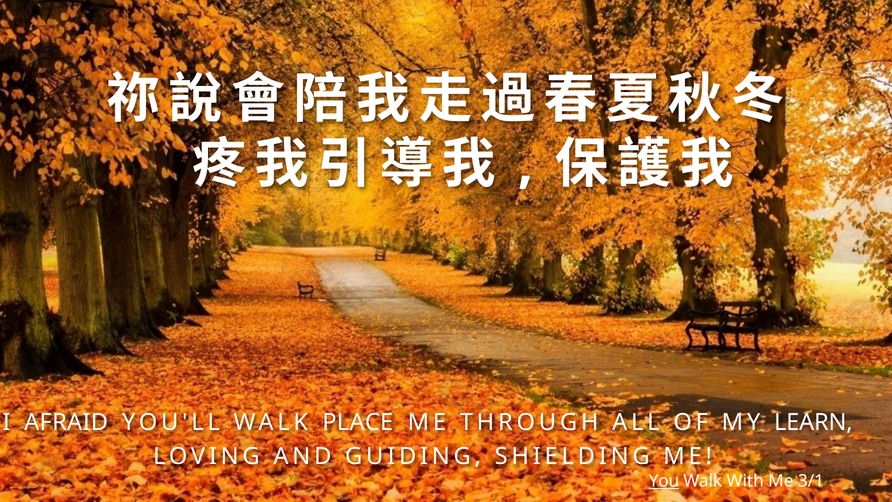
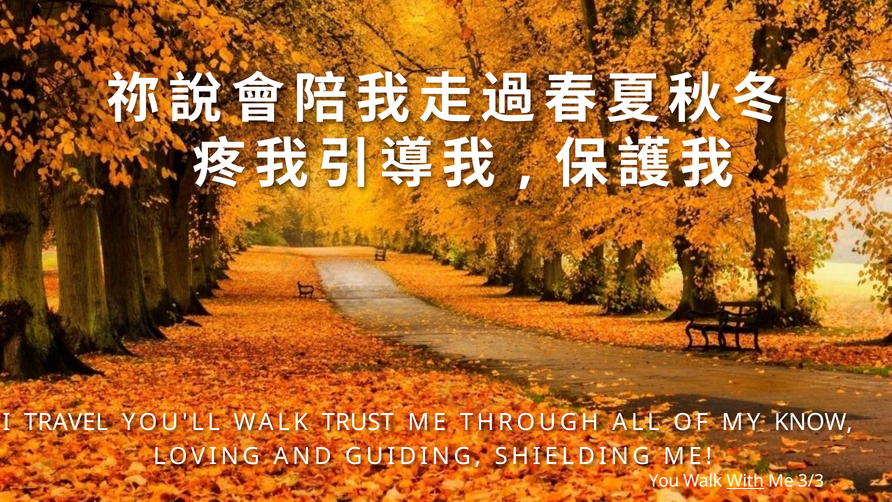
AFRAID: AFRAID -> TRAVEL
PLACE: PLACE -> TRUST
LEARN: LEARN -> KNOW
You underline: present -> none
With underline: none -> present
3/1: 3/1 -> 3/3
